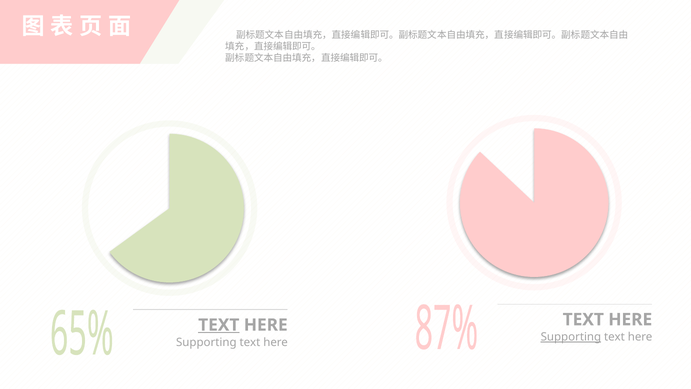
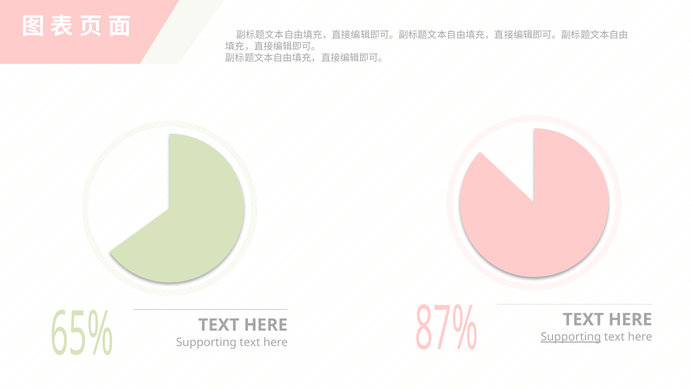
TEXT at (219, 325) underline: present -> none
